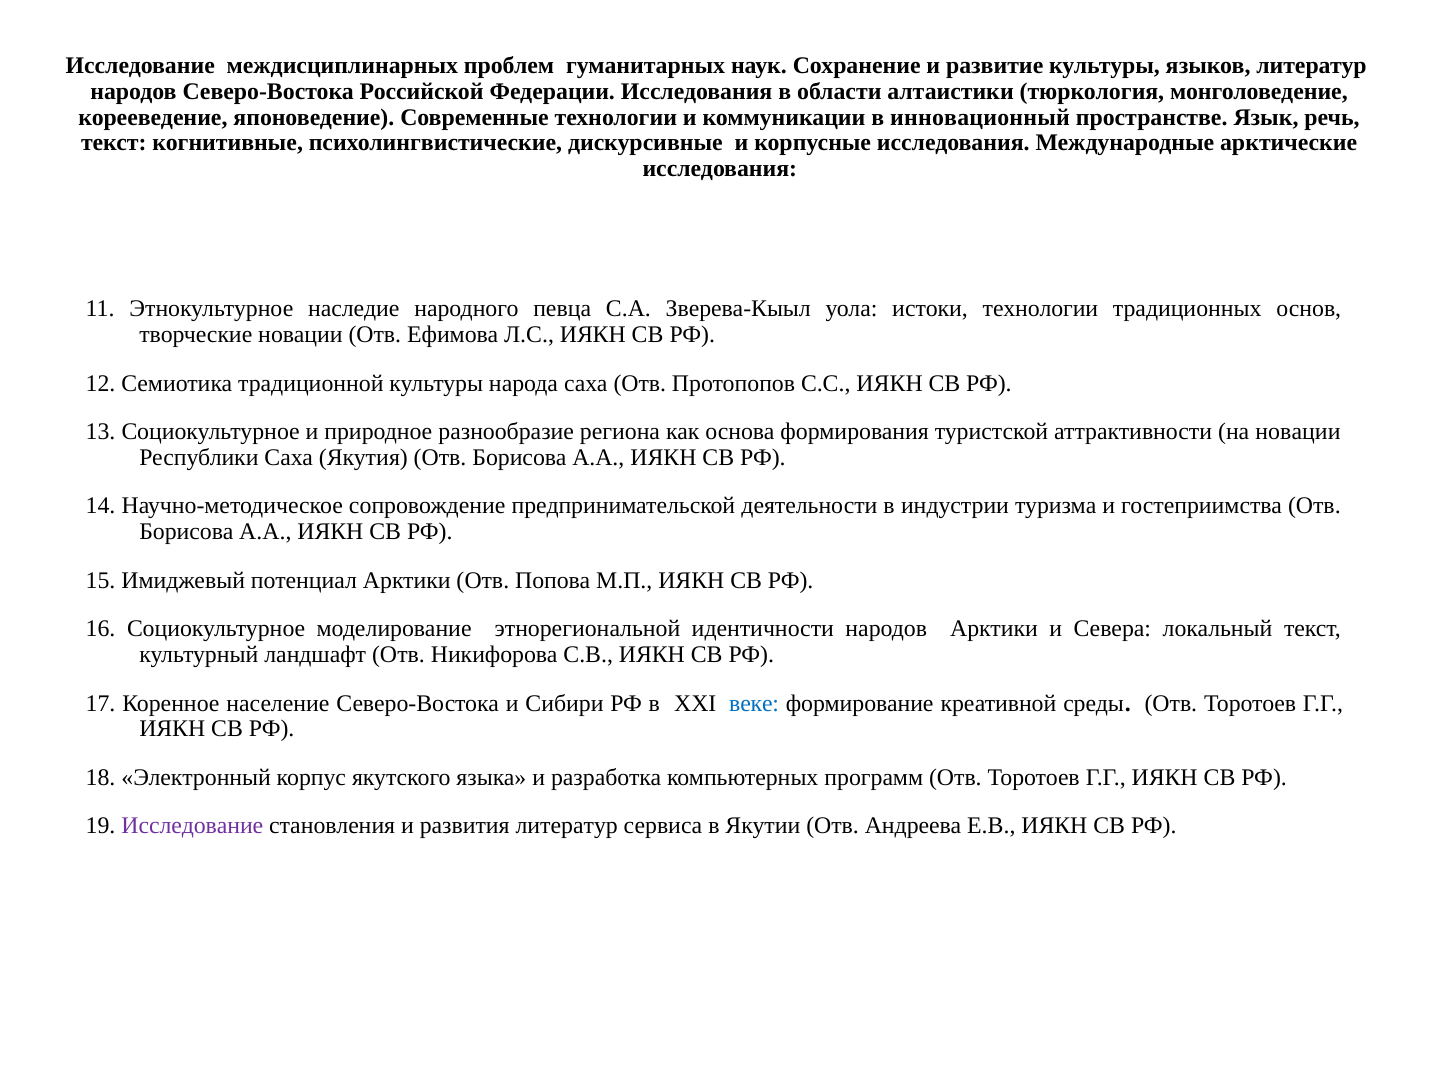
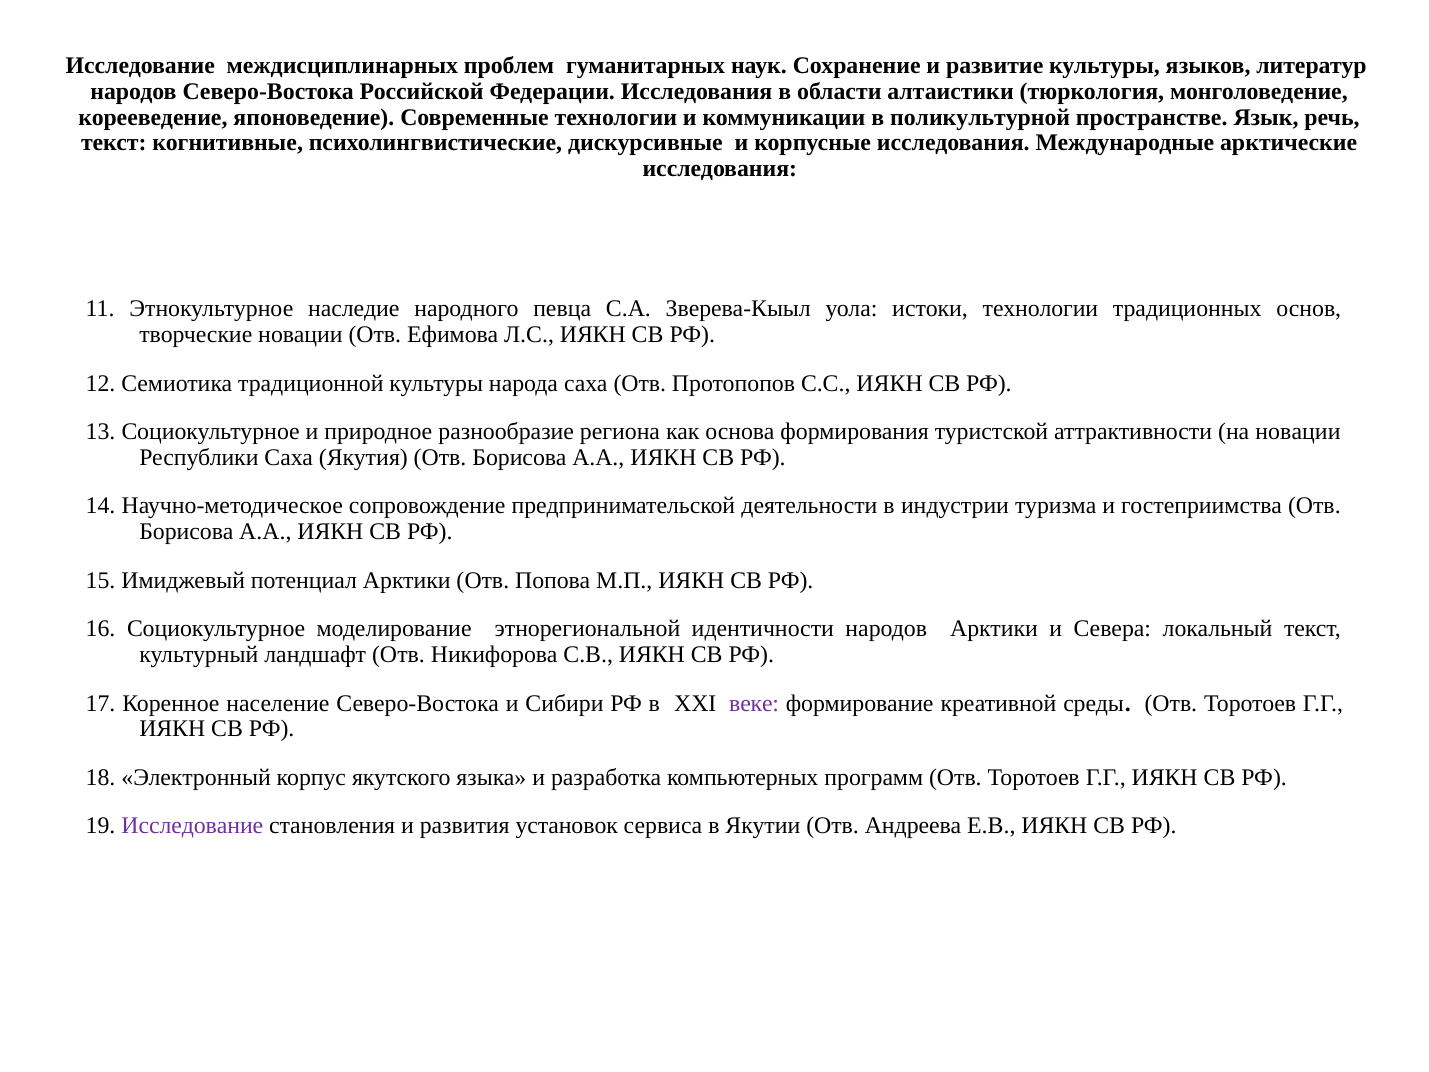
инновационный: инновационный -> поликультурной
веке colour: blue -> purple
развития литератур: литератур -> установок
